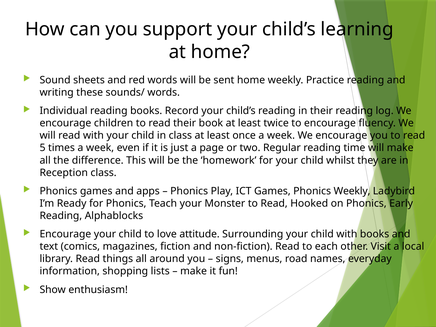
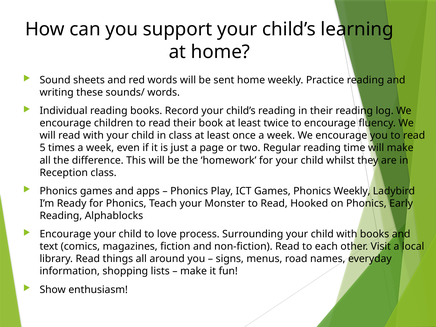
attitude: attitude -> process
